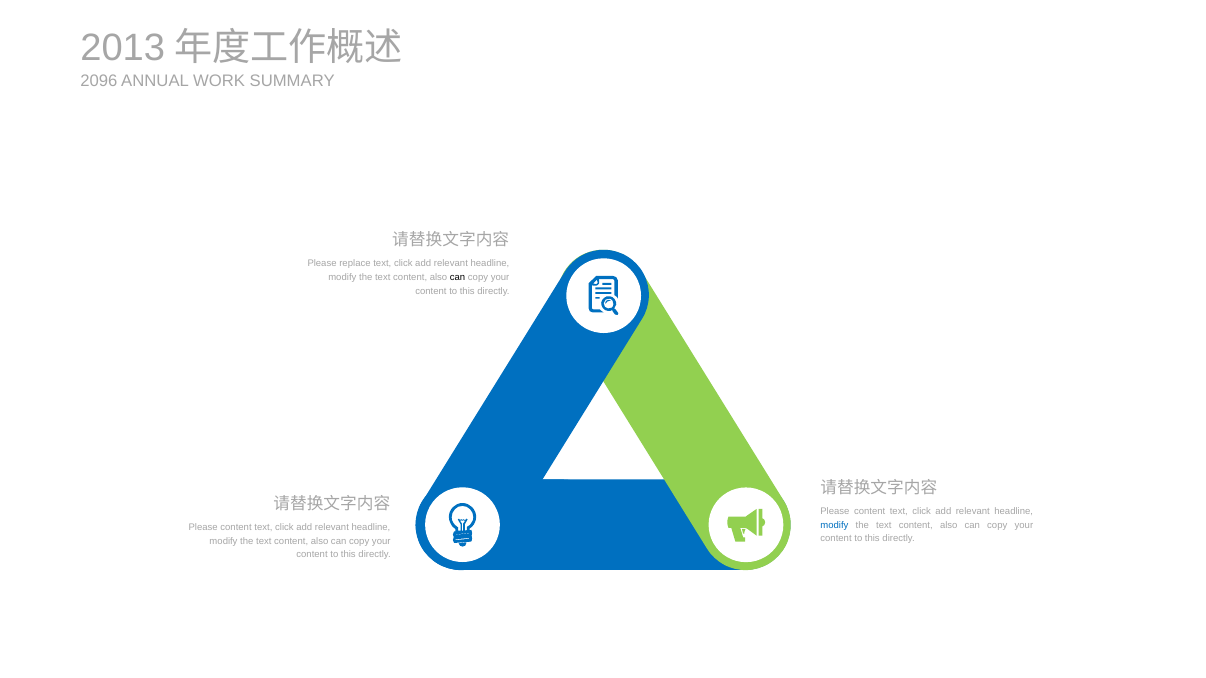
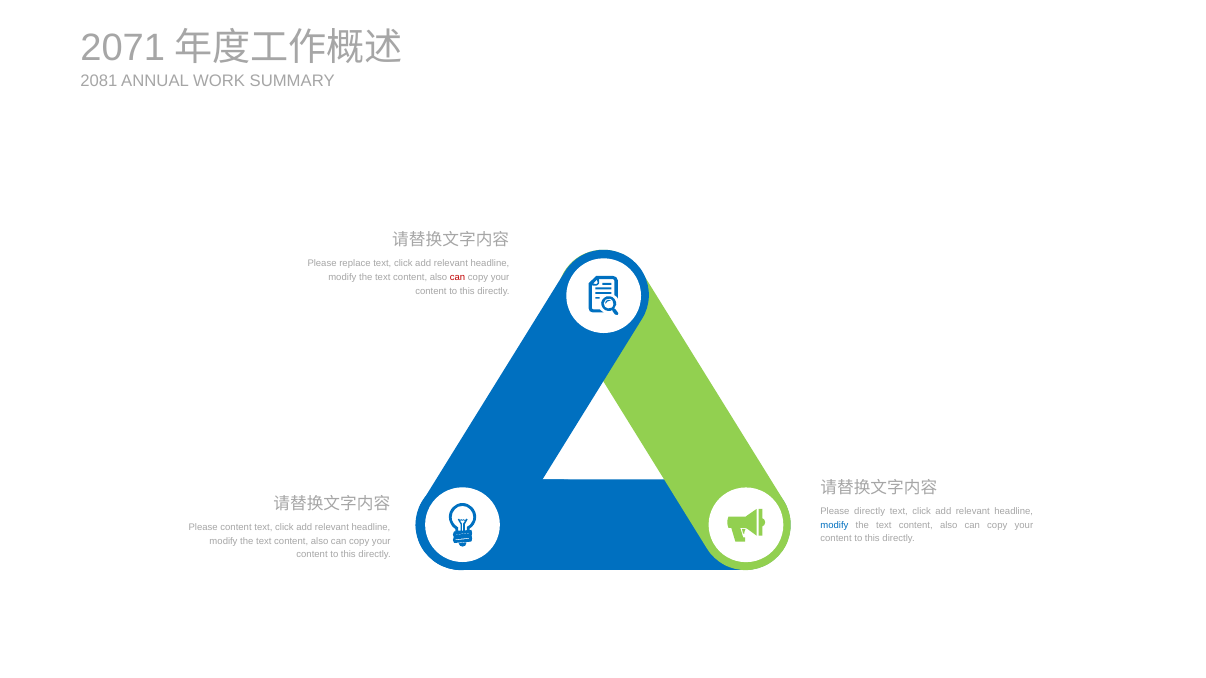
2013: 2013 -> 2071
2096: 2096 -> 2081
can at (458, 278) colour: black -> red
content at (870, 512): content -> directly
